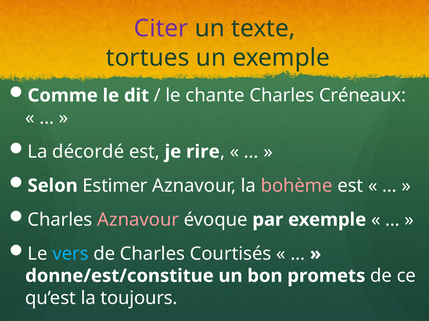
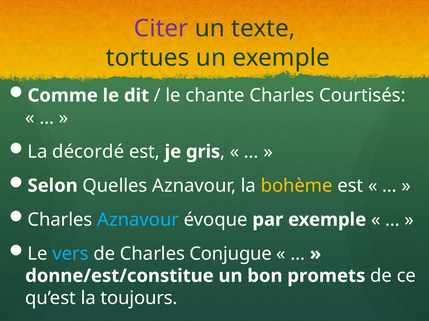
Créneaux: Créneaux -> Courtisés
rire: rire -> gris
Estimer: Estimer -> Quelles
bohème colour: pink -> yellow
Aznavour at (138, 220) colour: pink -> light blue
Courtisés: Courtisés -> Conjugue
